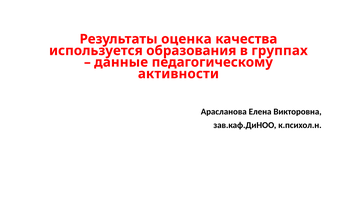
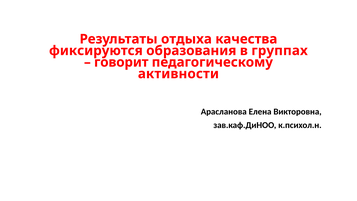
оценка: оценка -> отдыха
используется: используется -> фиксируются
данные: данные -> говорит
